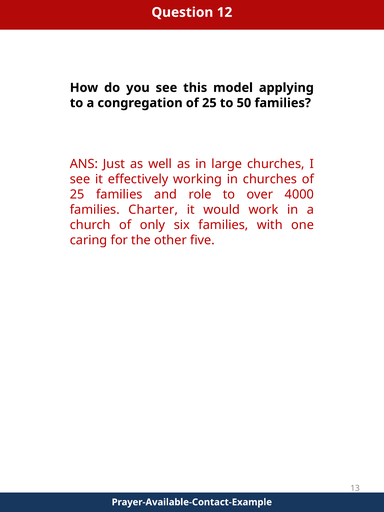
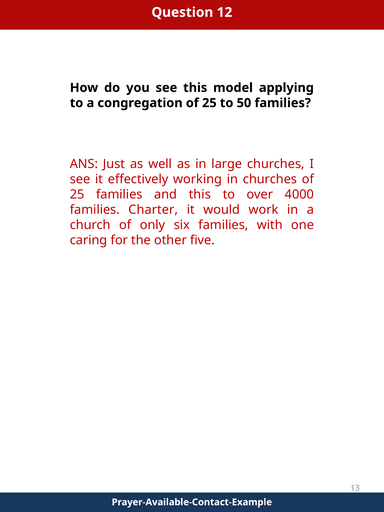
and role: role -> this
